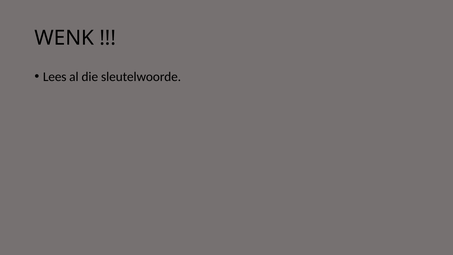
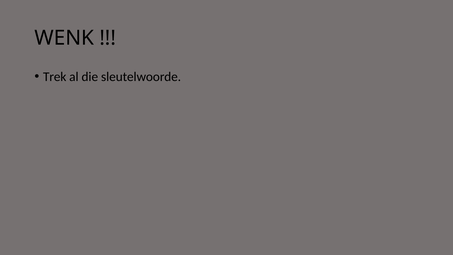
Lees: Lees -> Trek
